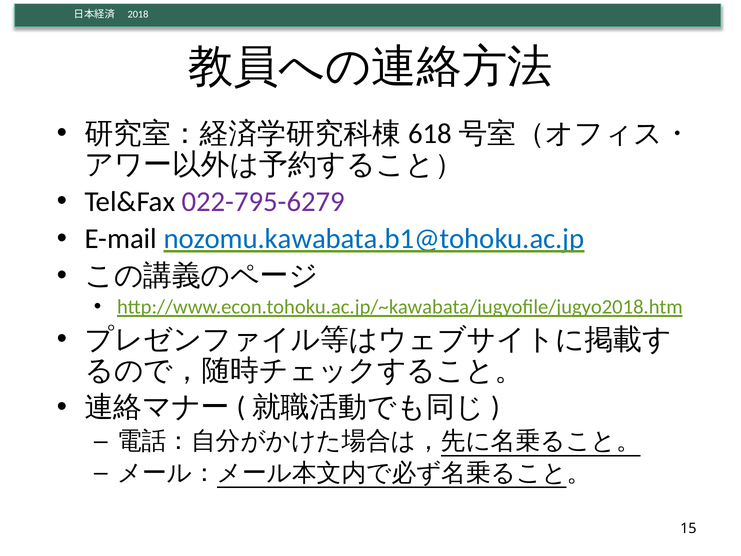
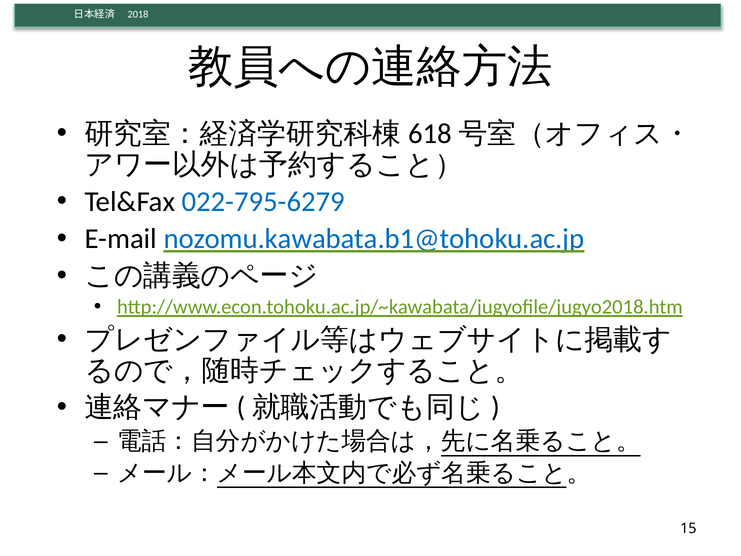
022-795-6279 colour: purple -> blue
